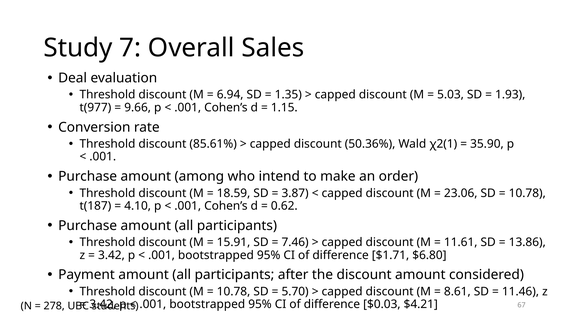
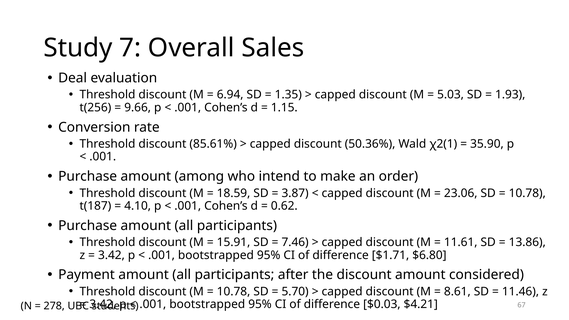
t(977: t(977 -> t(256
